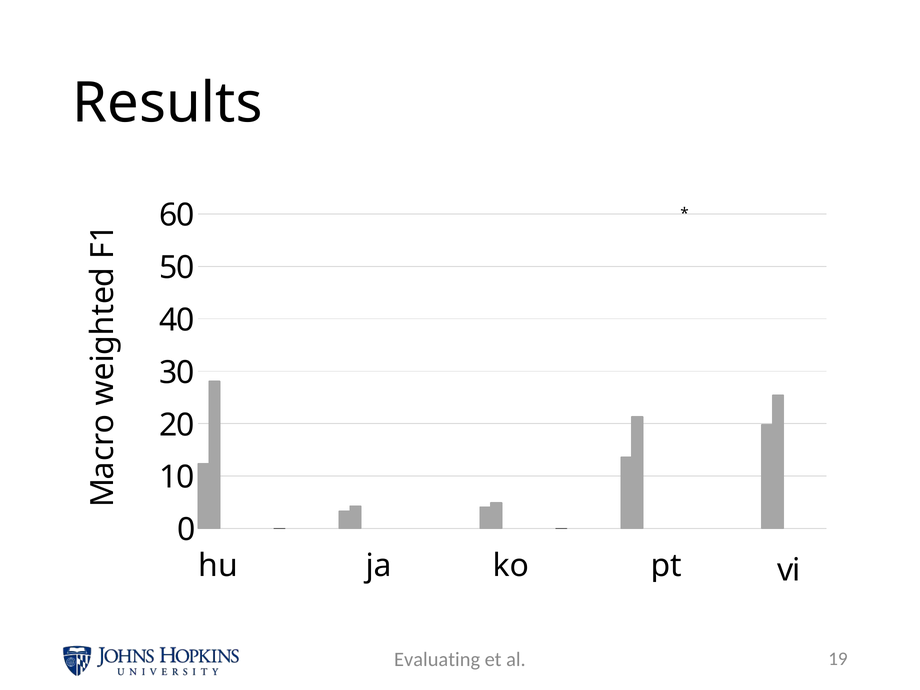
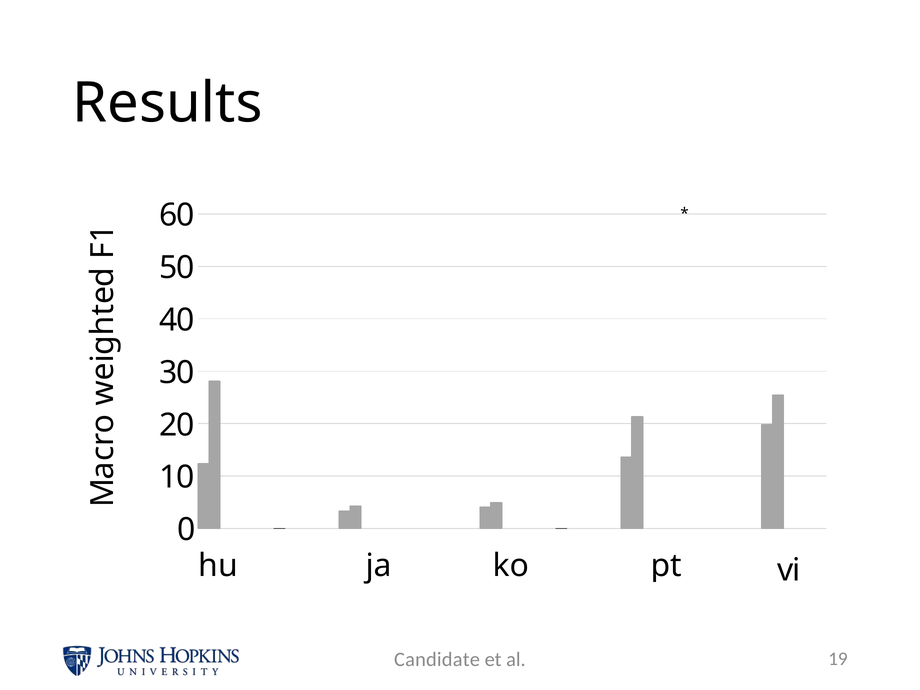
Evaluating: Evaluating -> Candidate
